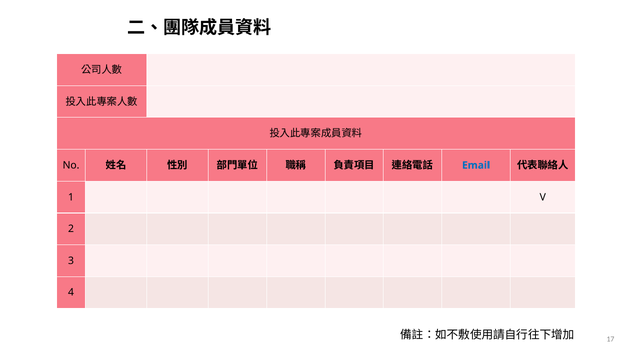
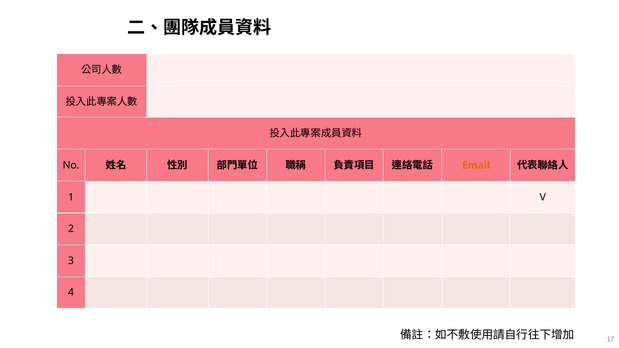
Email colour: blue -> orange
